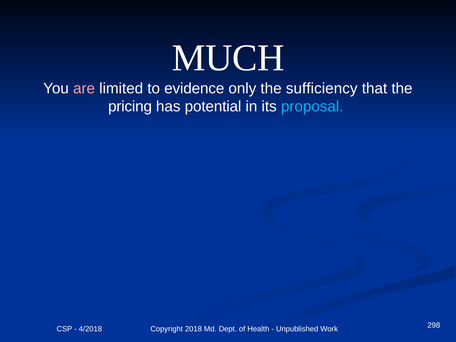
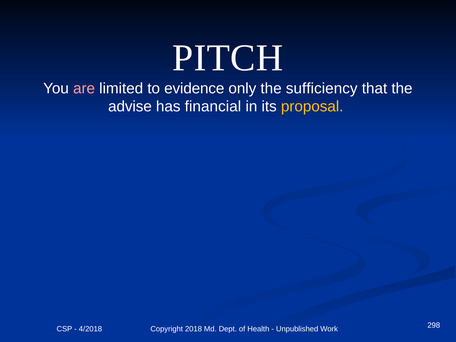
MUCH: MUCH -> PITCH
pricing: pricing -> advise
potential: potential -> financial
proposal colour: light blue -> yellow
